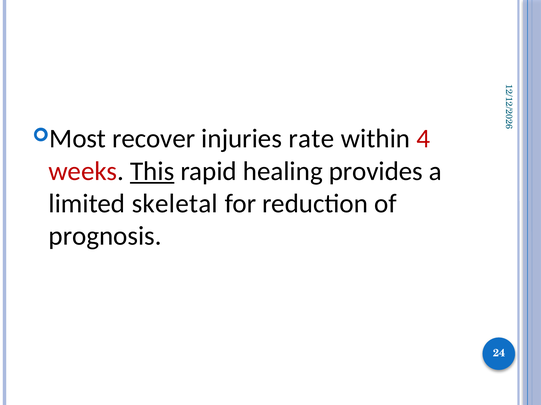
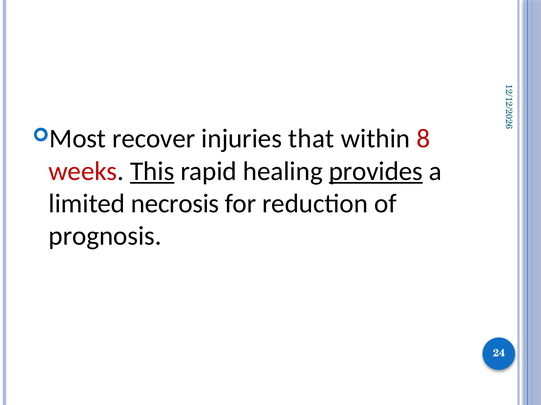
rate: rate -> that
4: 4 -> 8
provides underline: none -> present
skeletal: skeletal -> necrosis
